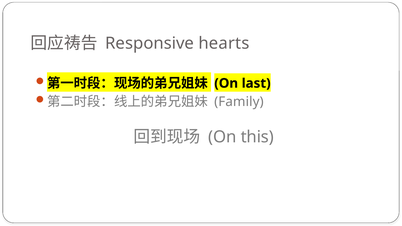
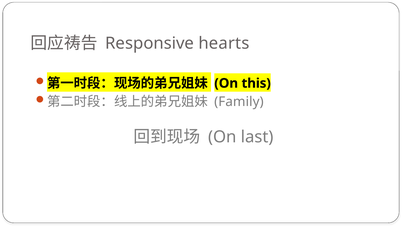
last: last -> this
this: this -> last
